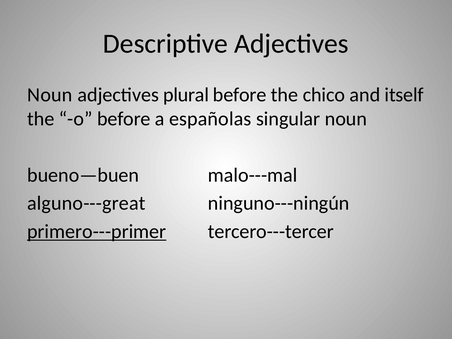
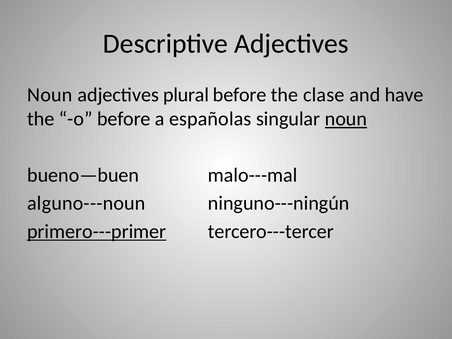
chico: chico -> clase
itself: itself -> have
noun at (346, 119) underline: none -> present
alguno---great: alguno---great -> alguno---noun
